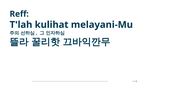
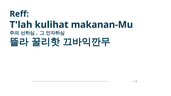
melayani-Mu: melayani-Mu -> makanan-Mu
